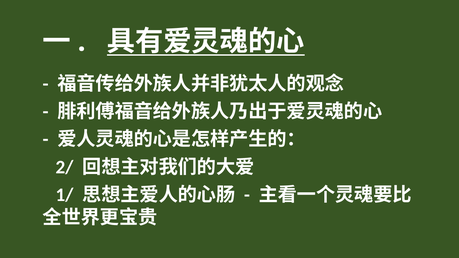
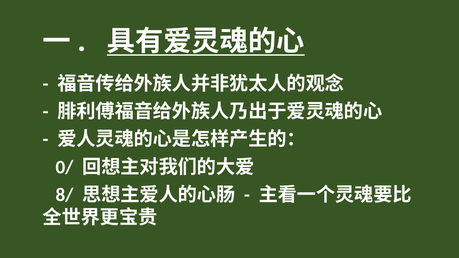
2/: 2/ -> 0/
1/: 1/ -> 8/
